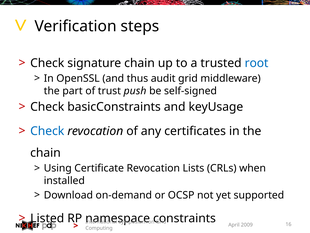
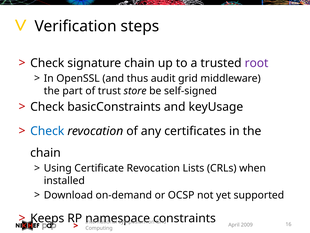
root colour: blue -> purple
push: push -> store
Listed: Listed -> Keeps
